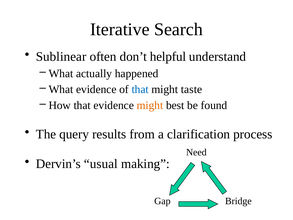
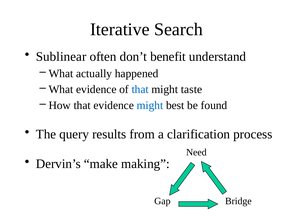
helpful: helpful -> benefit
might at (150, 105) colour: orange -> blue
usual: usual -> make
